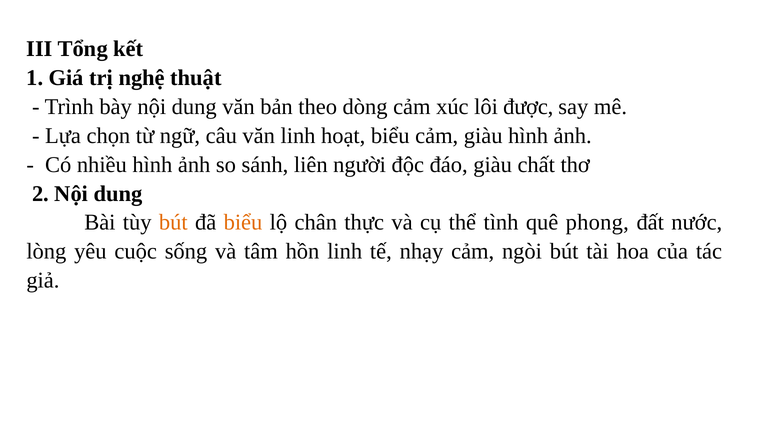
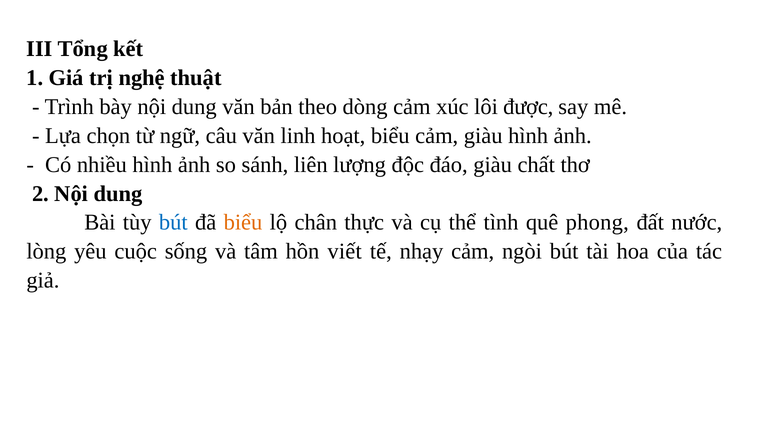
người: người -> lượng
bút at (173, 223) colour: orange -> blue
hồn linh: linh -> viết
